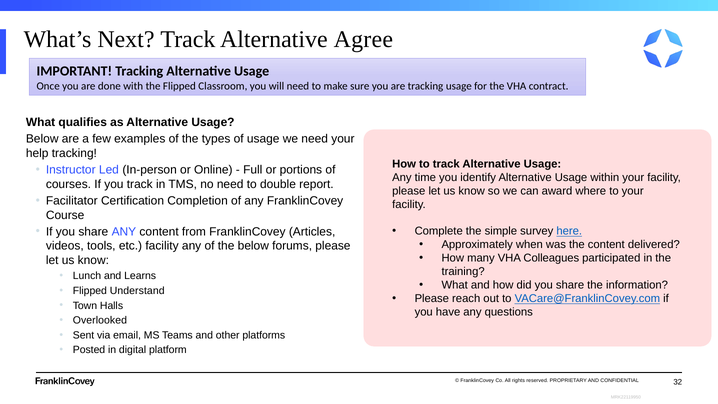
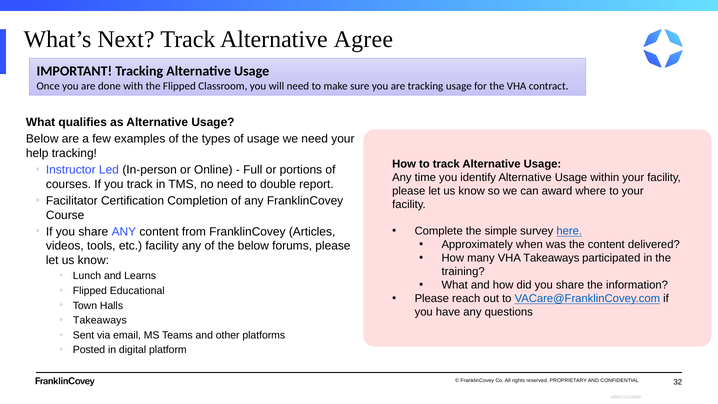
VHA Colleagues: Colleagues -> Takeaways
Understand: Understand -> Educational
Overlooked at (100, 320): Overlooked -> Takeaways
